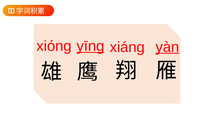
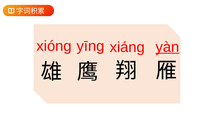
yīnɡ underline: present -> none
